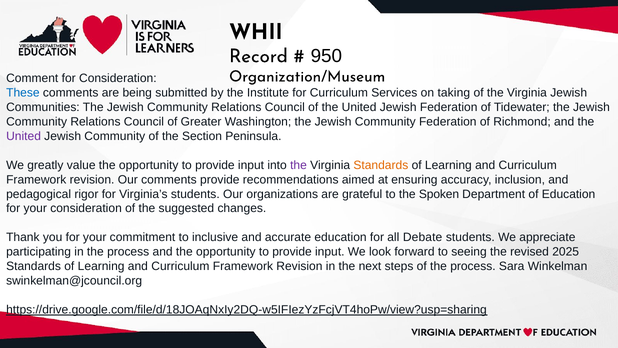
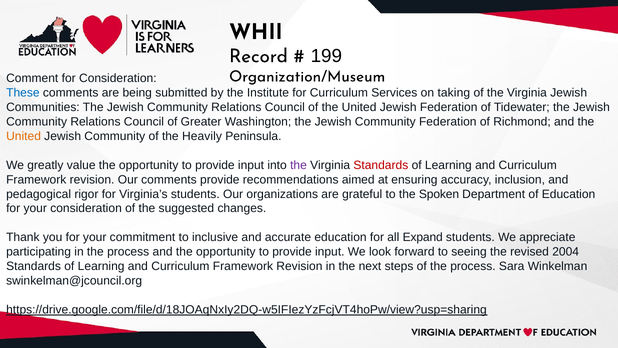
950: 950 -> 199
United at (24, 136) colour: purple -> orange
Section: Section -> Heavily
Standards at (381, 165) colour: orange -> red
Debate: Debate -> Expand
2025: 2025 -> 2004
